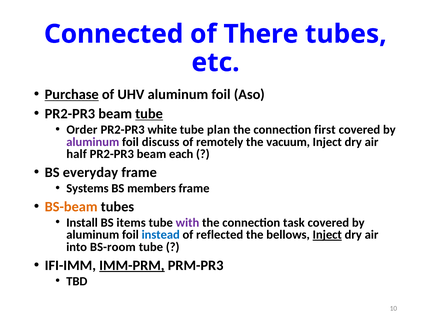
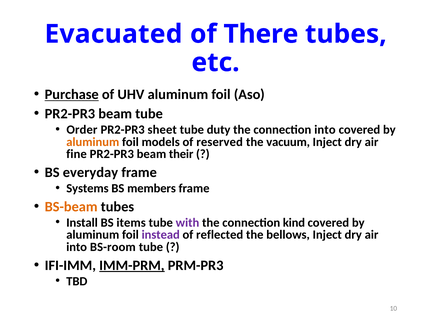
Connected: Connected -> Evacuated
tube at (149, 114) underline: present -> none
white: white -> sheet
plan: plan -> duty
connection first: first -> into
aluminum at (93, 142) colour: purple -> orange
discuss: discuss -> models
remotely: remotely -> reserved
half: half -> fine
each: each -> their
task: task -> kind
instead colour: blue -> purple
Inject at (327, 235) underline: present -> none
